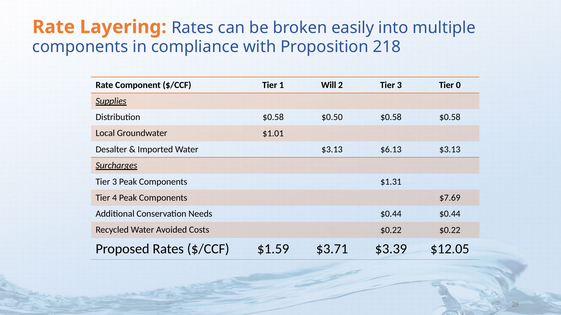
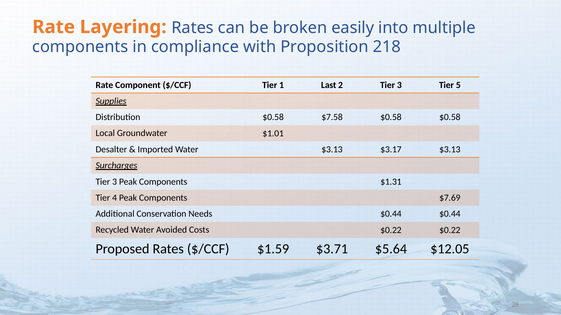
Will: Will -> Last
0: 0 -> 5
$0.50: $0.50 -> $7.58
$6.13: $6.13 -> $3.17
$3.39: $3.39 -> $5.64
